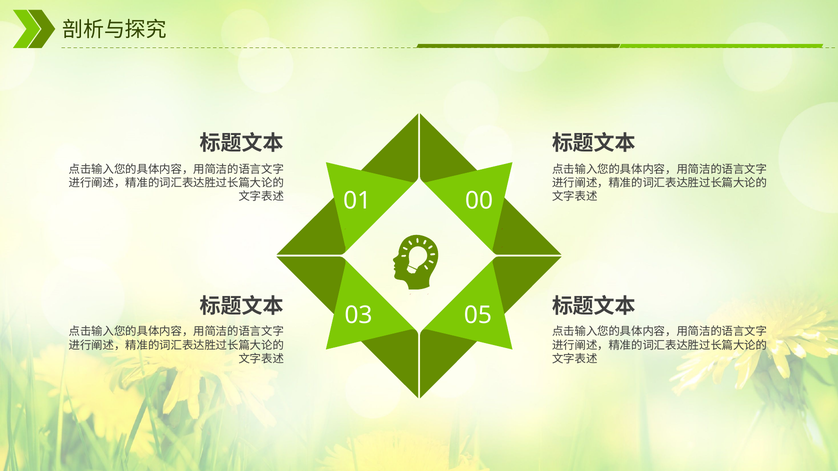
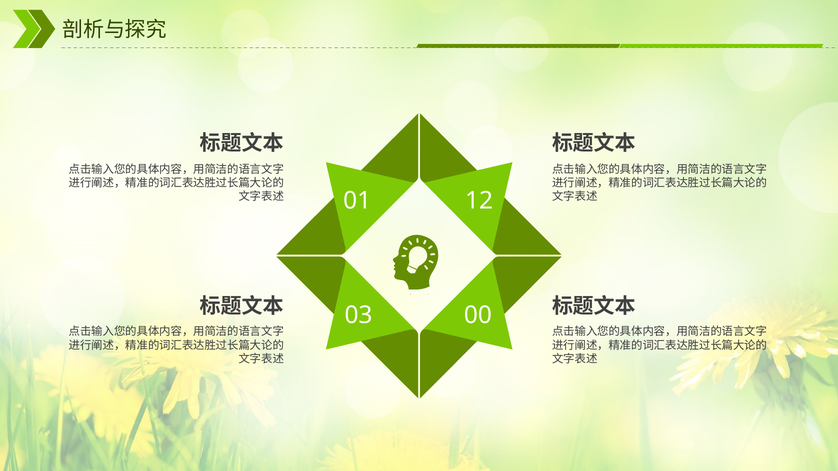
00: 00 -> 12
05: 05 -> 00
